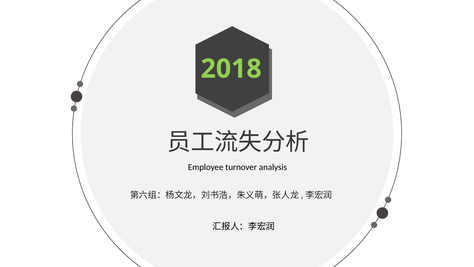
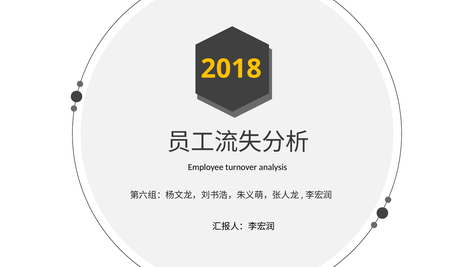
2018 colour: light green -> yellow
